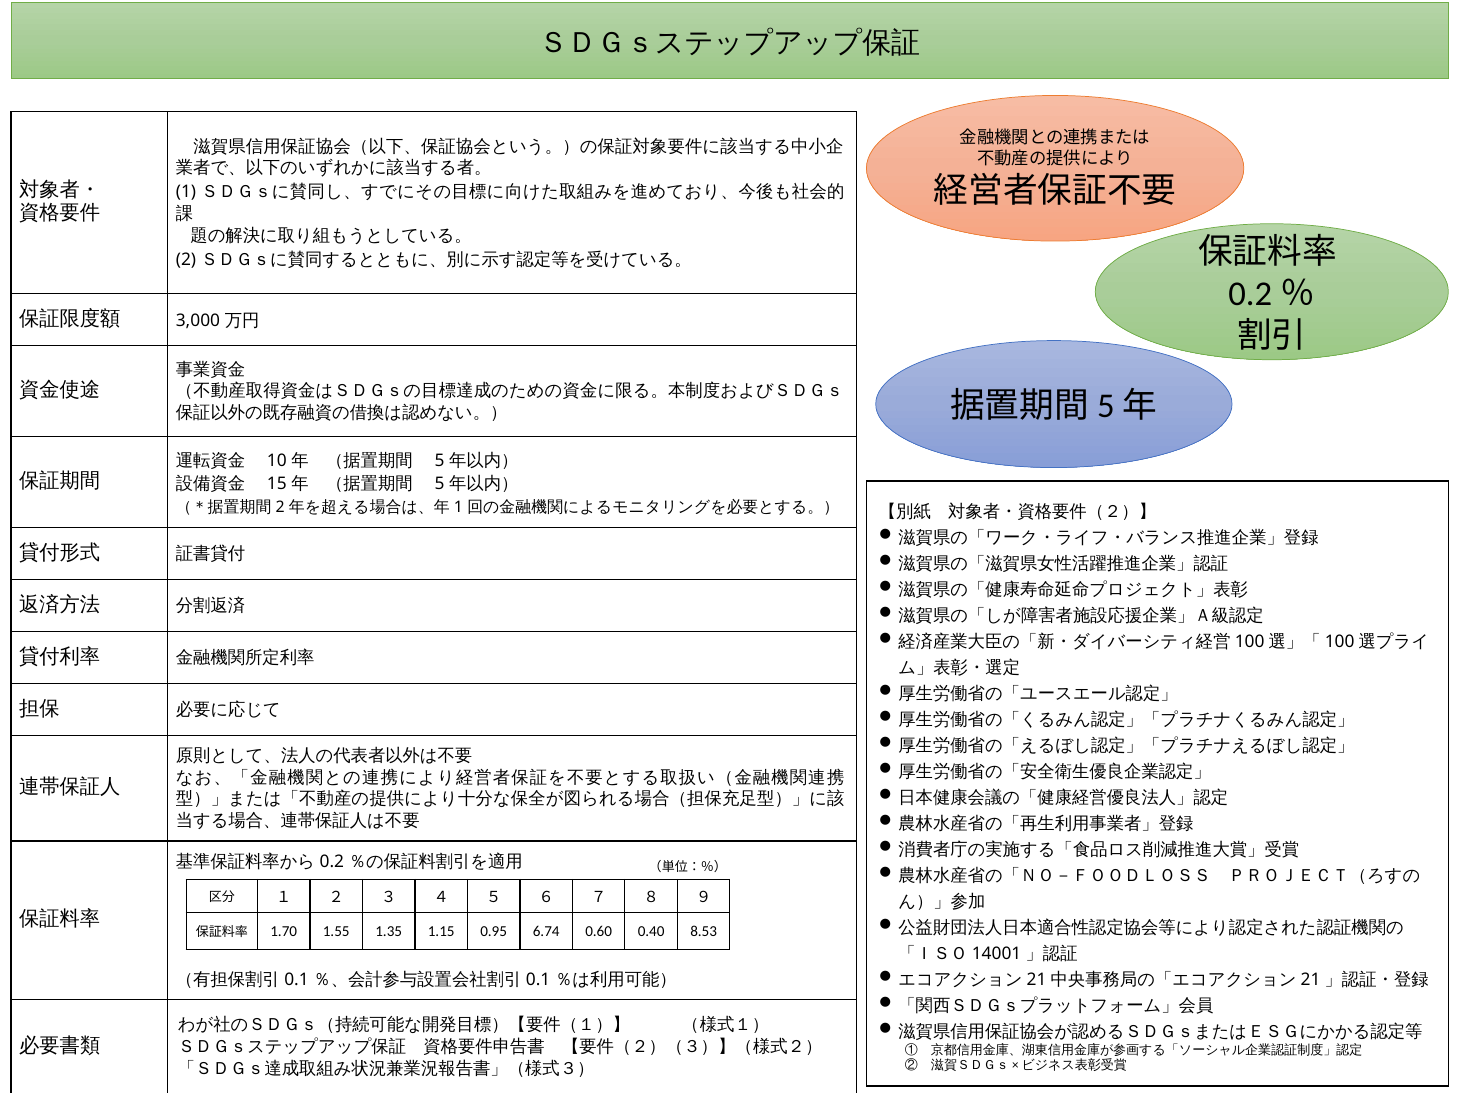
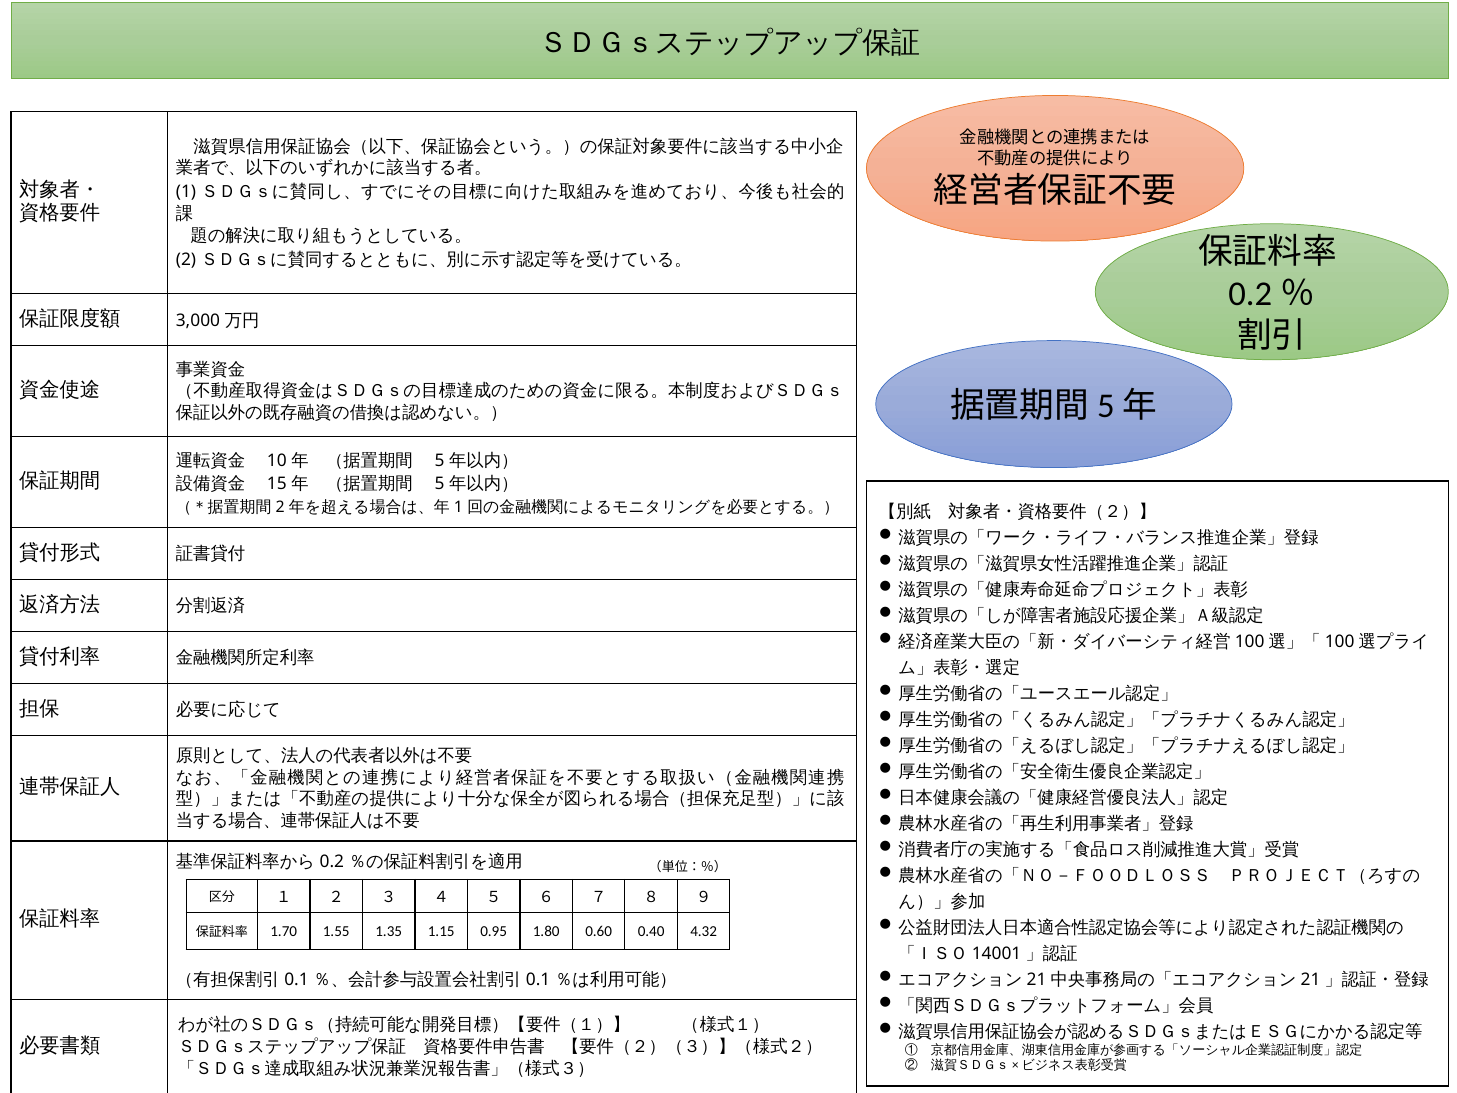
6.74: 6.74 -> 1.80
8.53: 8.53 -> 4.32
